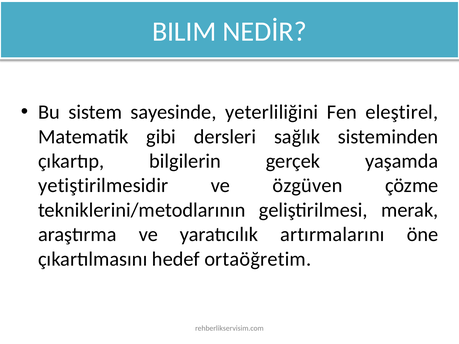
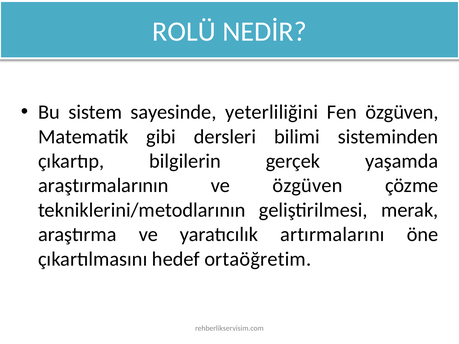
BILIM: BILIM -> ROLÜ
Fen eleştirel: eleştirel -> özgüven
sağlık: sağlık -> bilimi
yetiştirilmesidir: yetiştirilmesidir -> araştırmalarının
